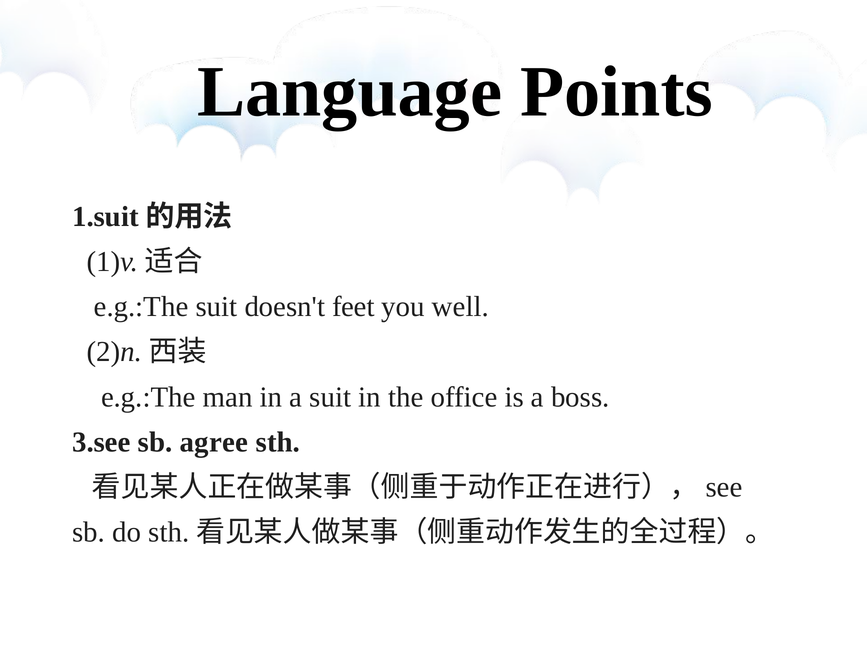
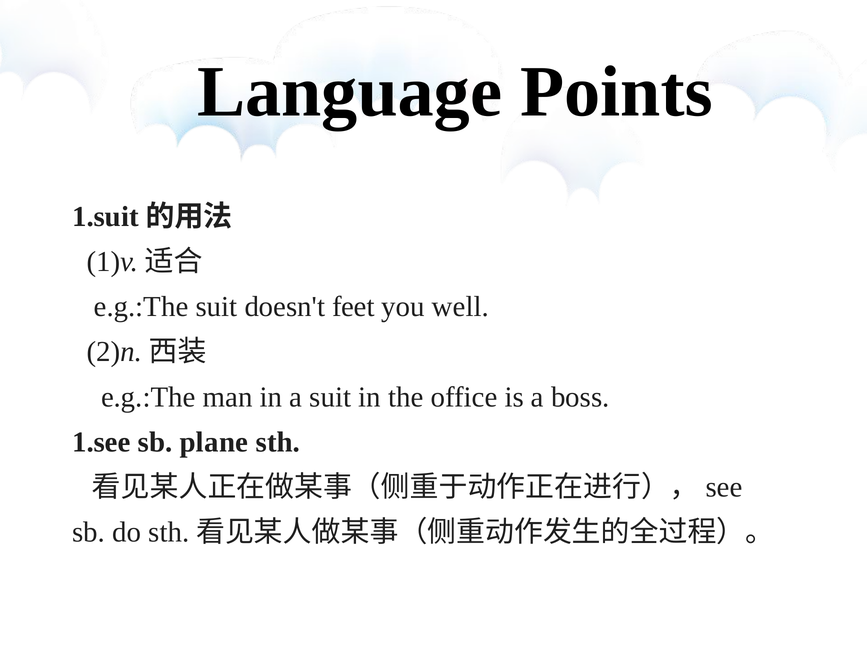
3.see: 3.see -> 1.see
agree: agree -> plane
